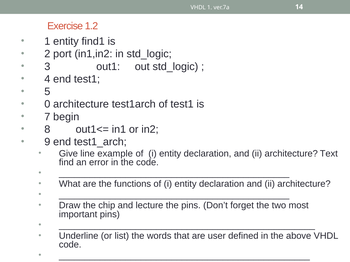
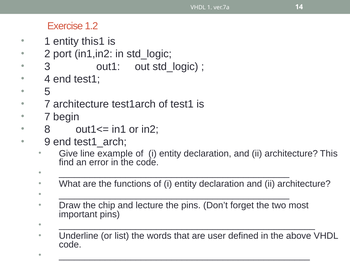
find1: find1 -> this1
0 at (47, 104): 0 -> 7
Text: Text -> This
